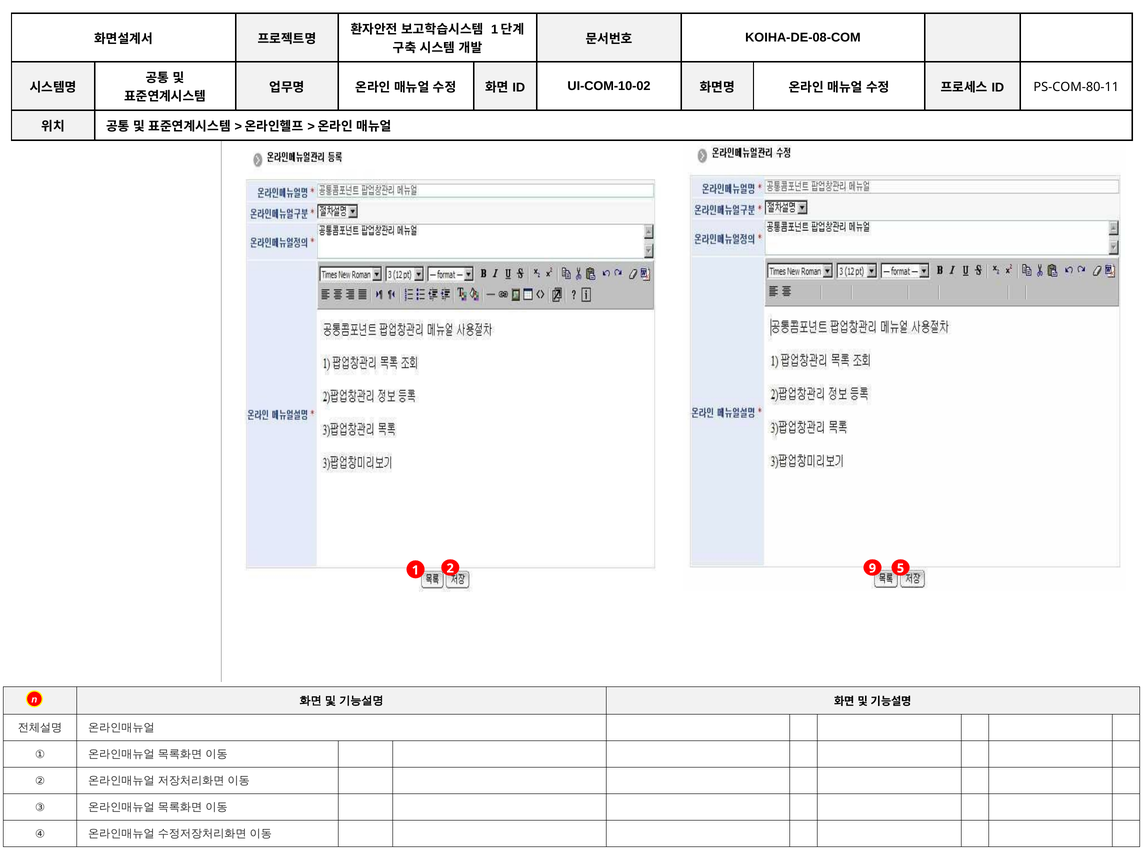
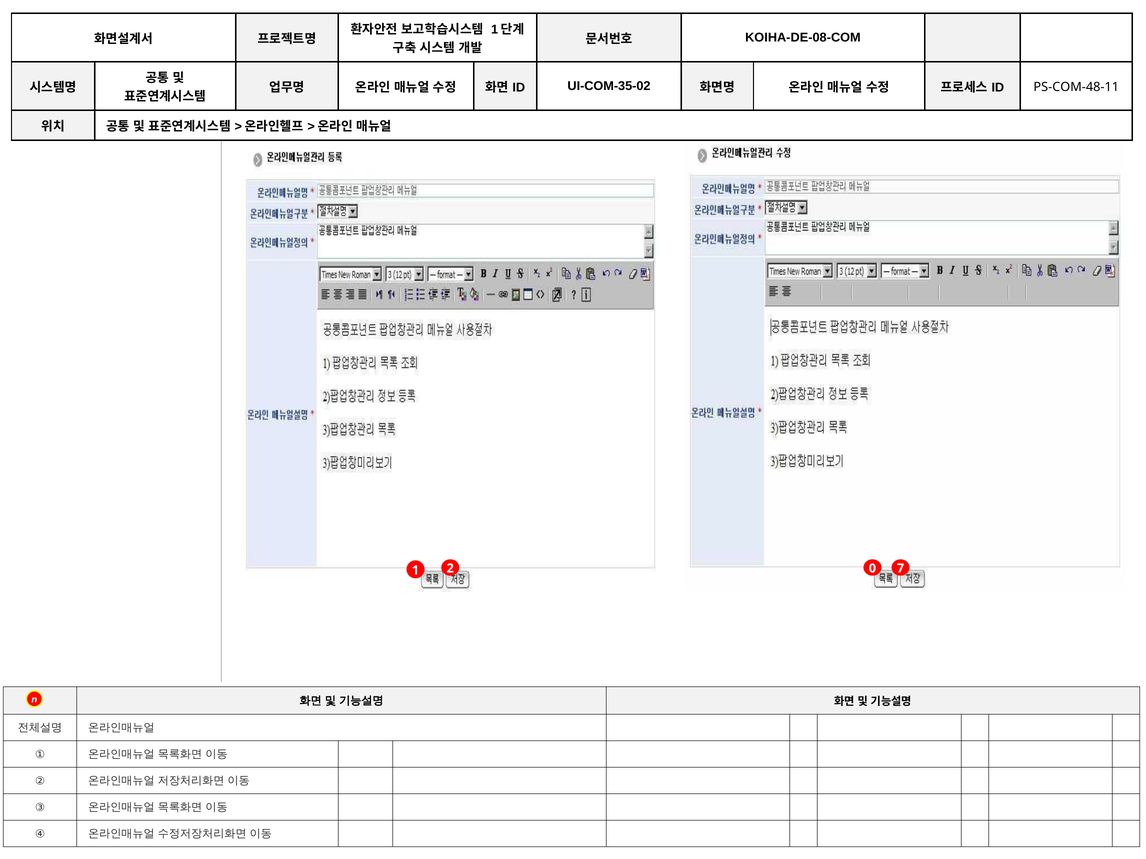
UI-COM-10-02: UI-COM-10-02 -> UI-COM-35-02
PS-COM-80-11: PS-COM-80-11 -> PS-COM-48-11
9: 9 -> 0
5: 5 -> 7
